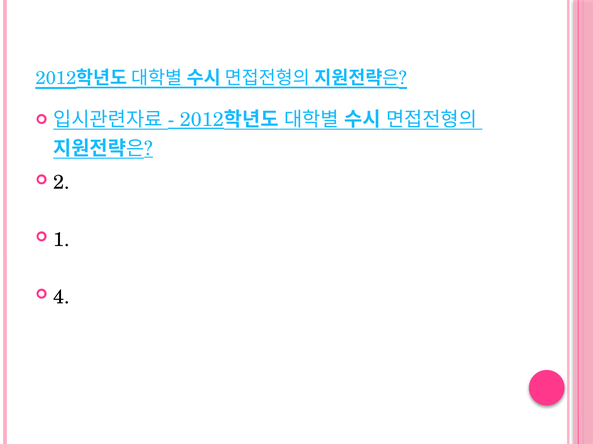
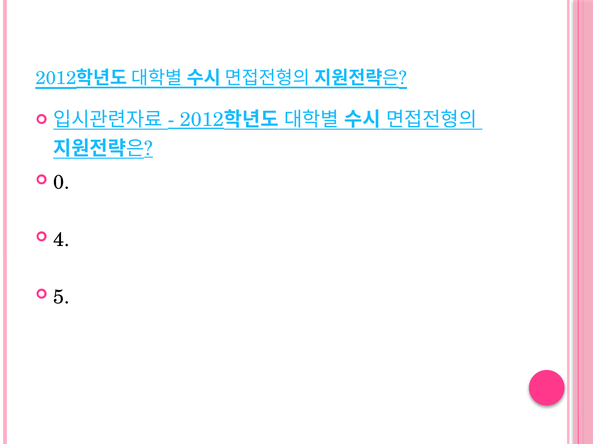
2: 2 -> 0
1: 1 -> 4
4: 4 -> 5
